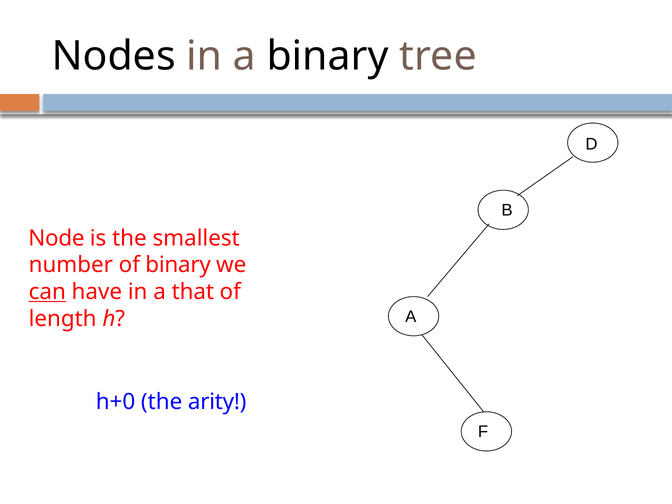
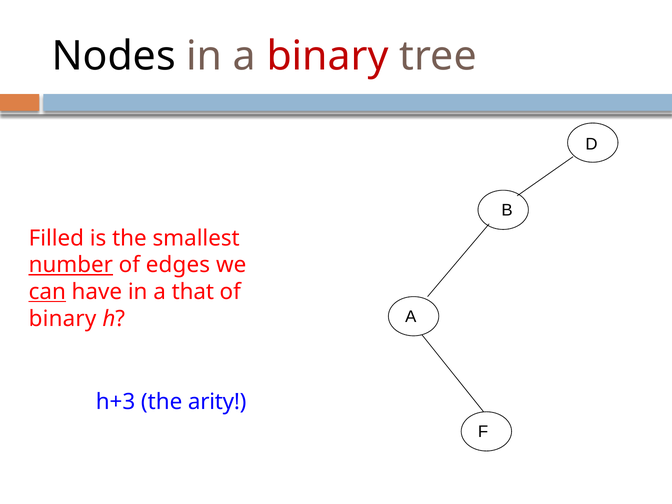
binary at (328, 56) colour: black -> red
Node: Node -> Filled
number underline: none -> present
of binary: binary -> edges
length at (63, 319): length -> binary
h+0: h+0 -> h+3
